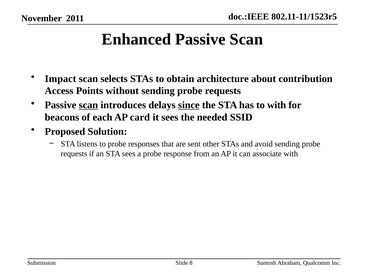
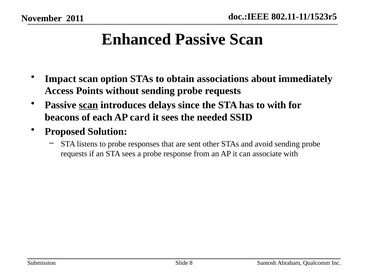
selects: selects -> option
architecture: architecture -> associations
contribution: contribution -> immediately
since underline: present -> none
